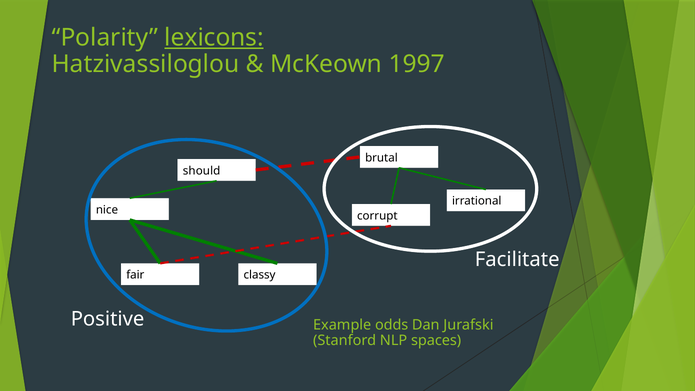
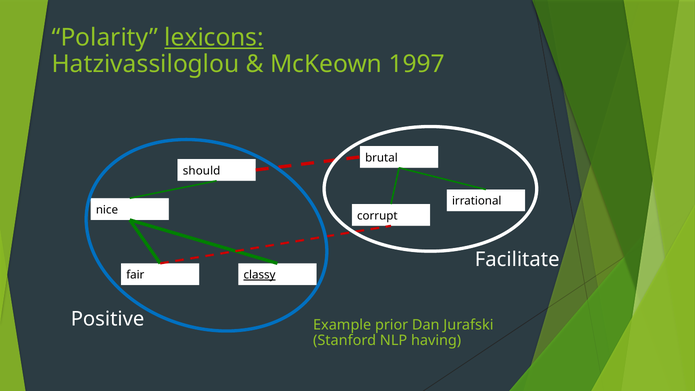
classy underline: none -> present
odds: odds -> prior
spaces: spaces -> having
